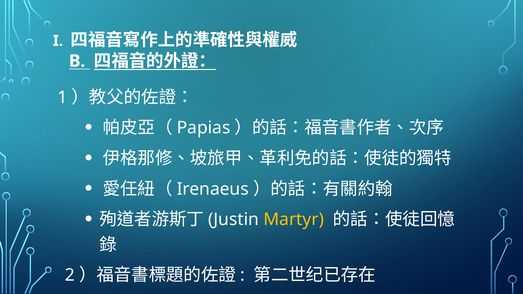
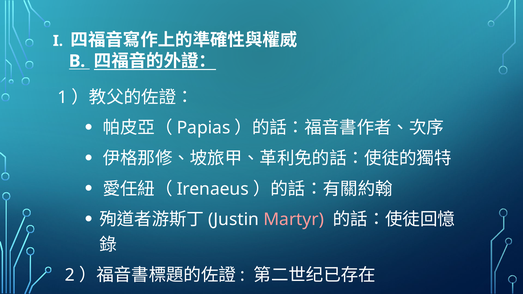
Martyr colour: yellow -> pink
